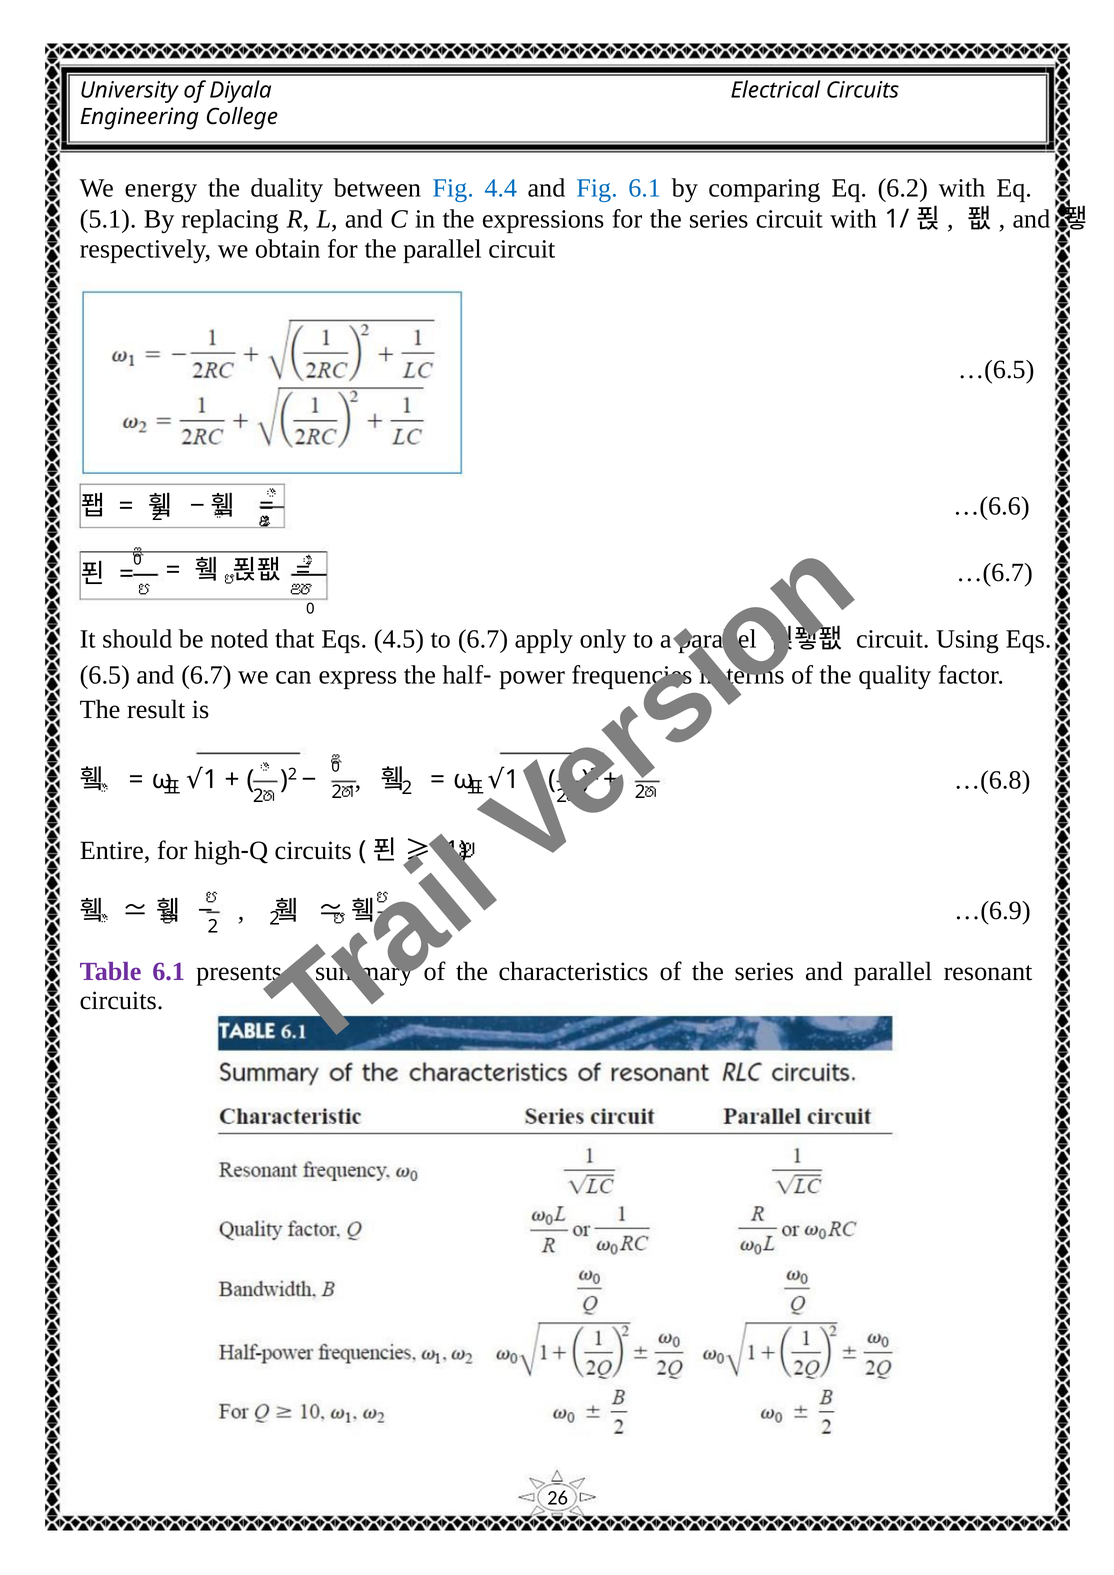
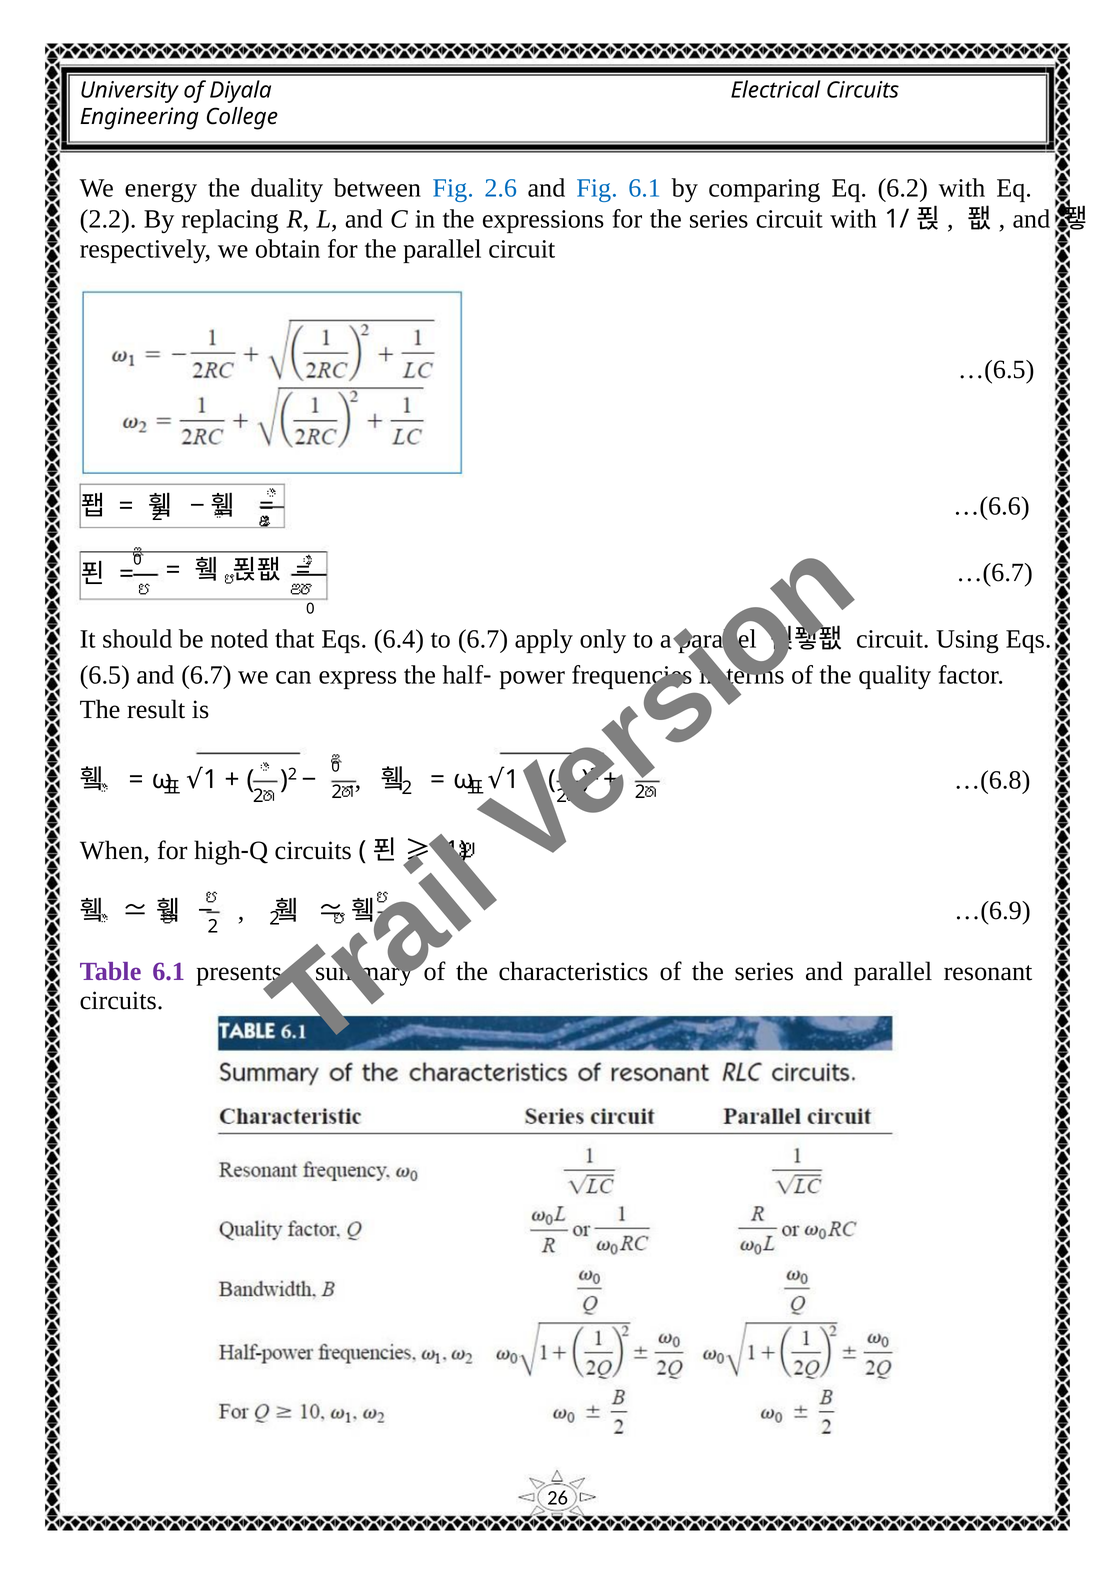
4.4: 4.4 -> 2.6
5.1: 5.1 -> 2.2
4.5: 4.5 -> 6.4
Entire: Entire -> When
